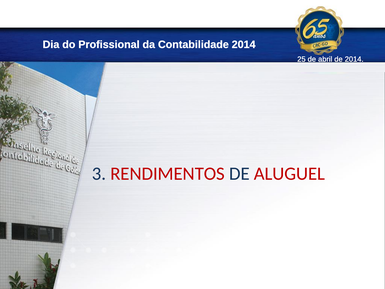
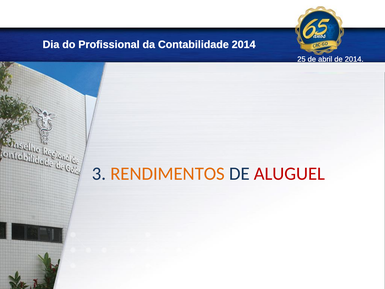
RENDIMENTOS colour: red -> orange
